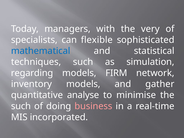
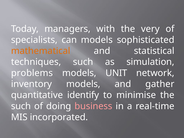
can flexible: flexible -> models
mathematical colour: blue -> orange
regarding: regarding -> problems
FIRM: FIRM -> UNIT
analyse: analyse -> identify
